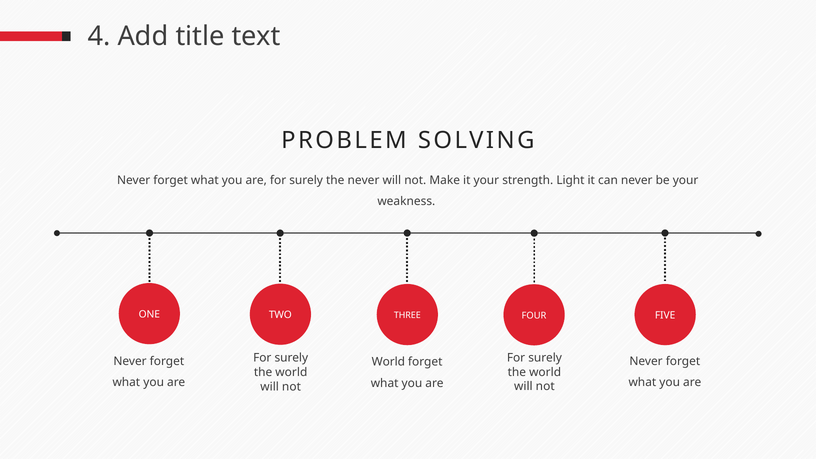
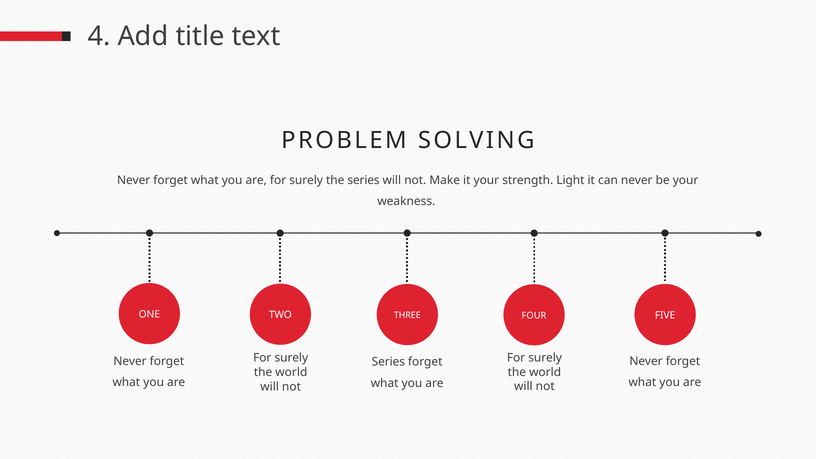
the never: never -> series
World at (388, 362): World -> Series
